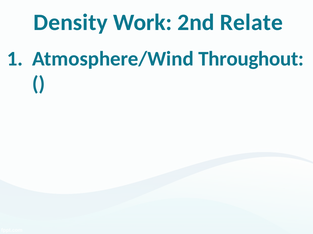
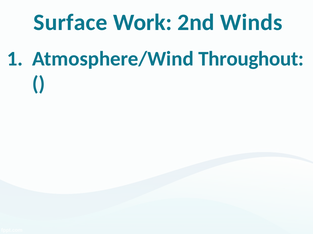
Density: Density -> Surface
Relate: Relate -> Winds
